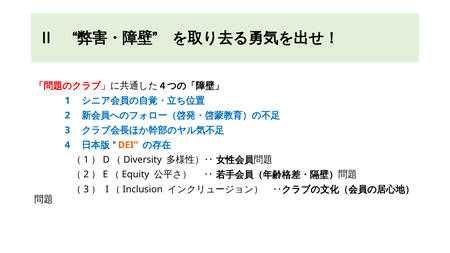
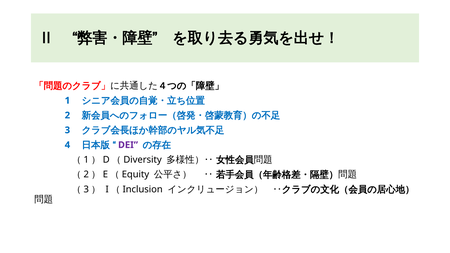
DEI colour: orange -> purple
